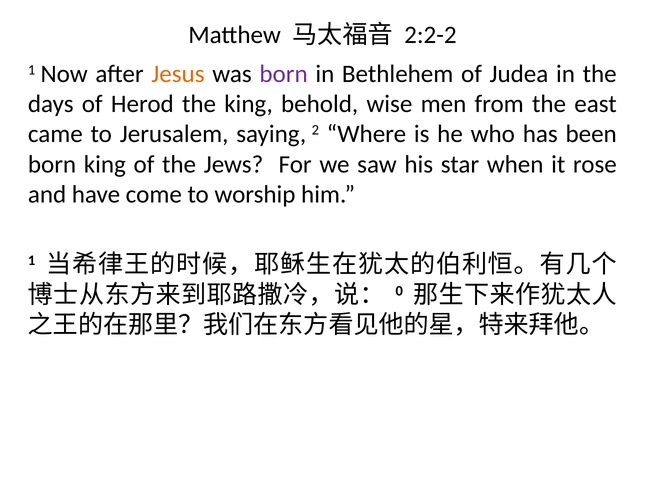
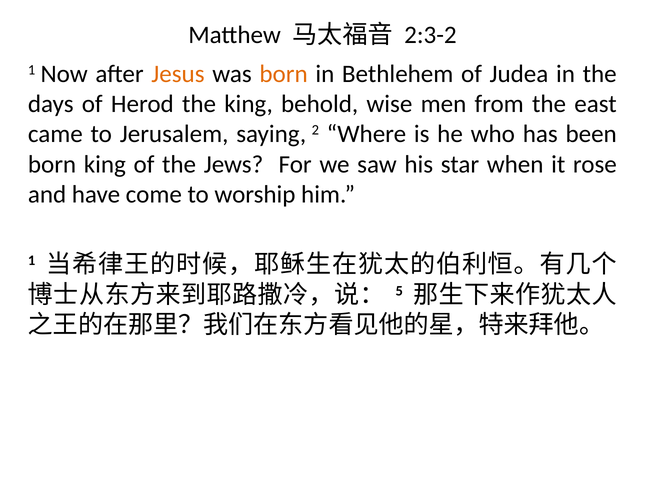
2:2-2: 2:2-2 -> 2:3-2
born at (284, 74) colour: purple -> orange
0: 0 -> 5
